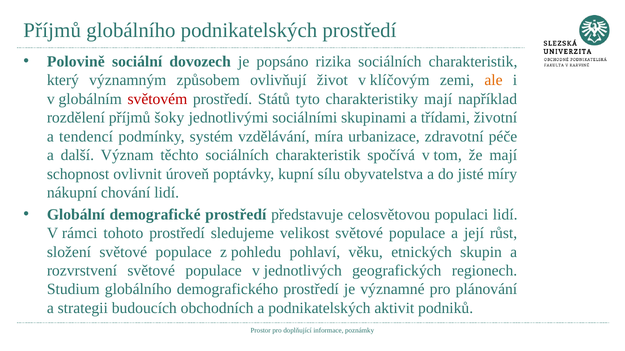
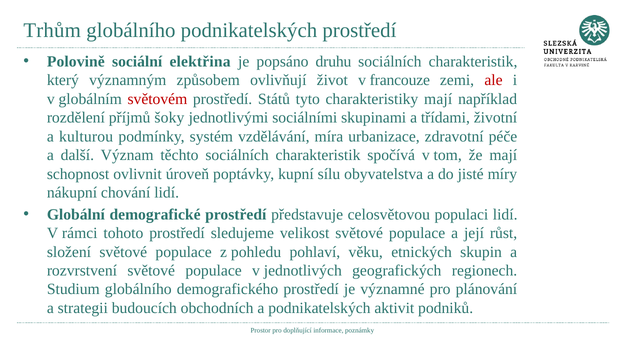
Příjmů at (52, 30): Příjmů -> Trhům
dovozech: dovozech -> elektřina
rizika: rizika -> druhu
klíčovým: klíčovým -> francouze
ale colour: orange -> red
tendencí: tendencí -> kulturou
